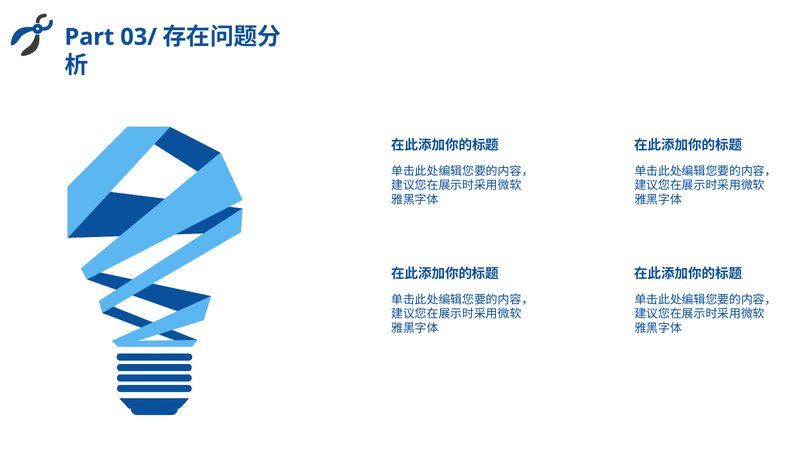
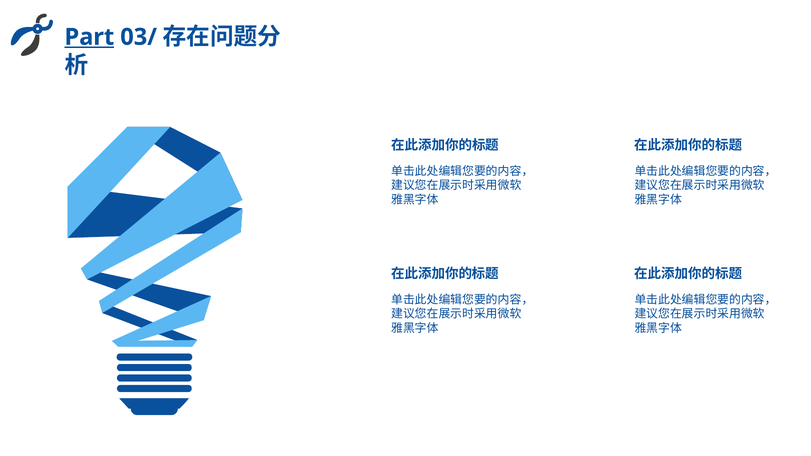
Part underline: none -> present
